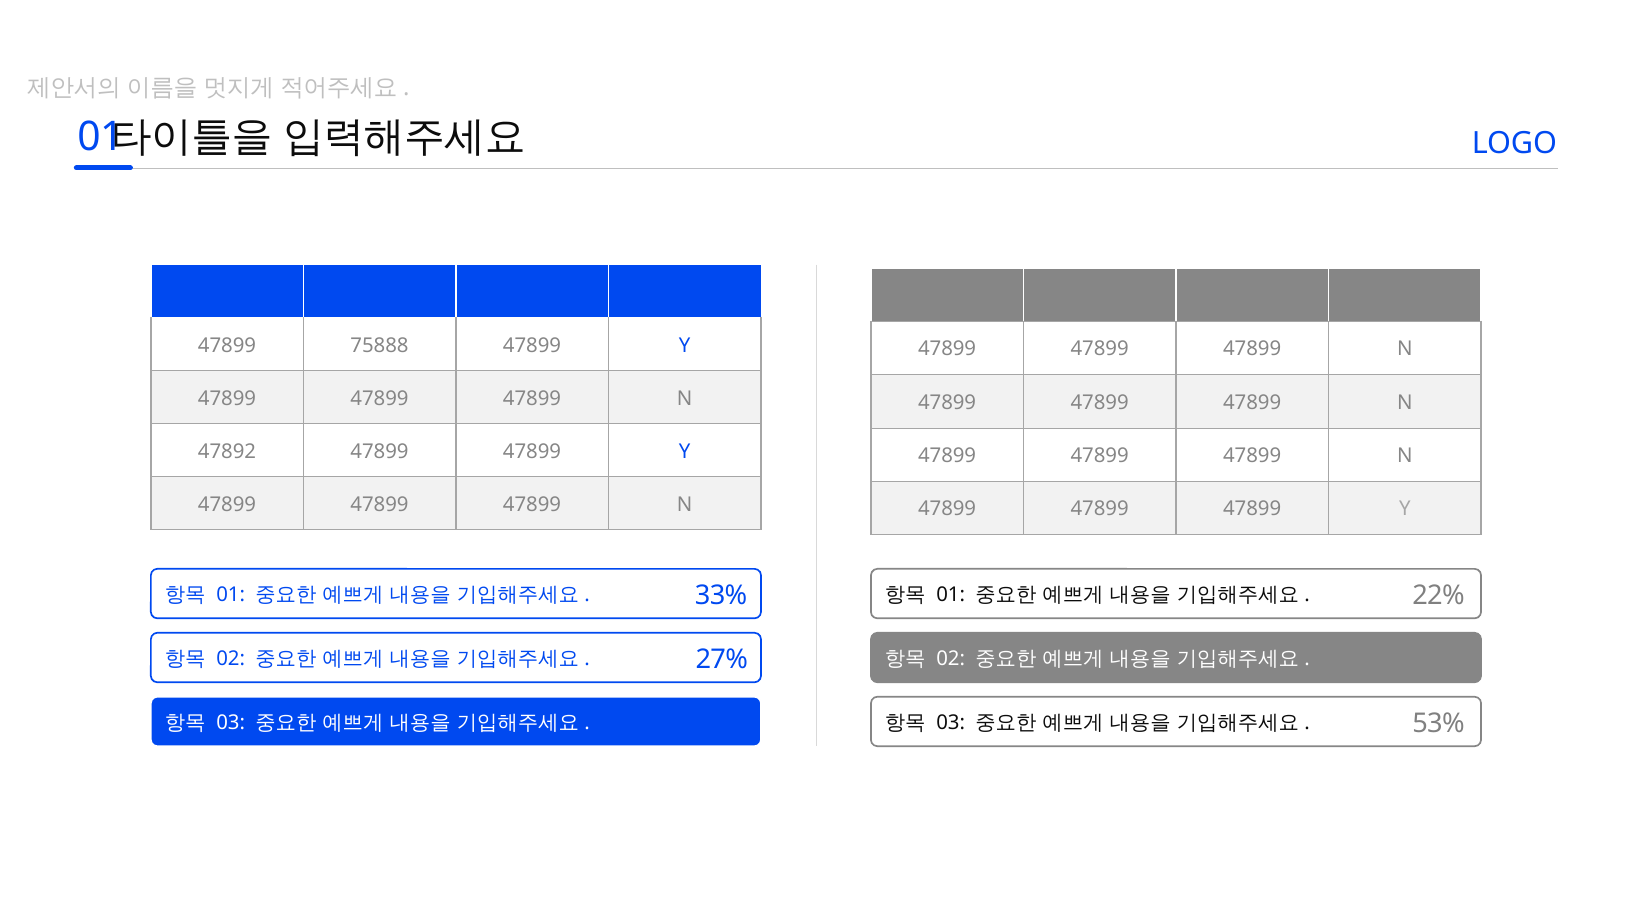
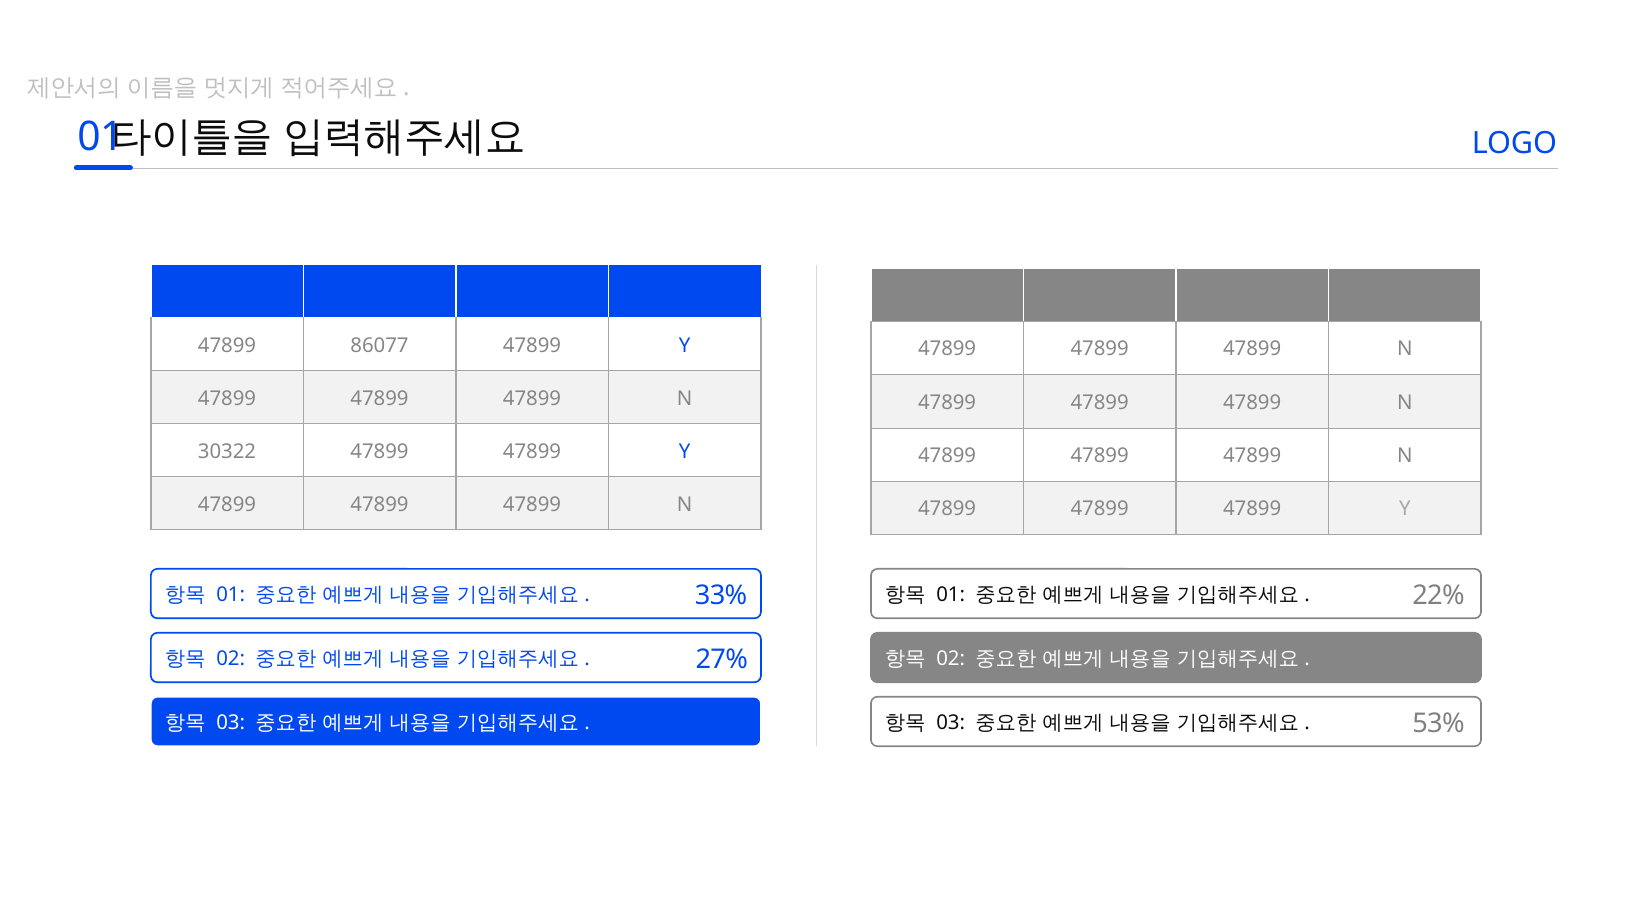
75888: 75888 -> 86077
47892: 47892 -> 30322
